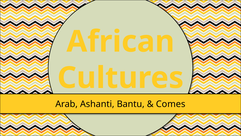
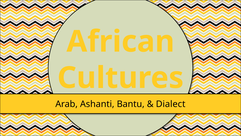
Comes: Comes -> Dialect
